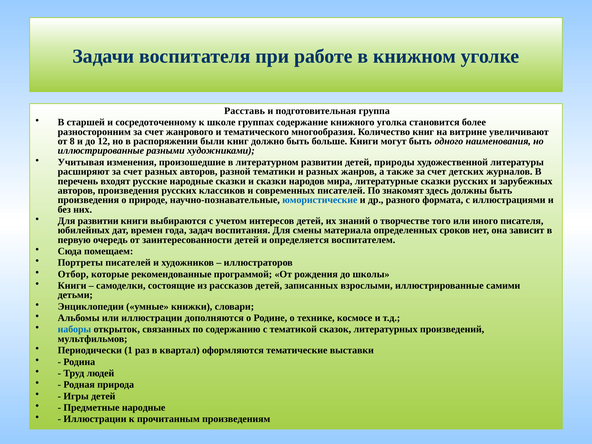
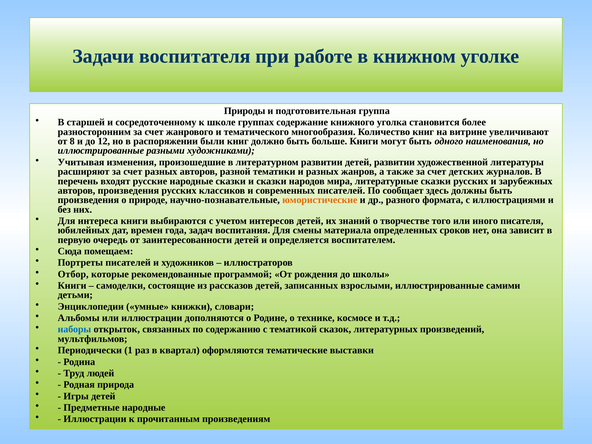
Расставь: Расставь -> Природы
детей природы: природы -> развитии
знакомят: знакомят -> сообщает
юмористические colour: blue -> orange
Для развитии: развитии -> интереса
